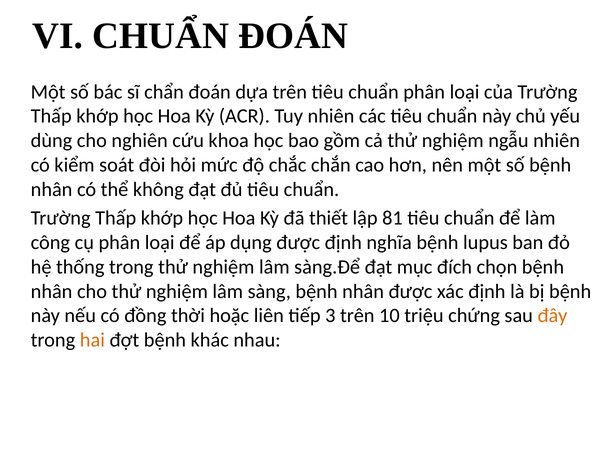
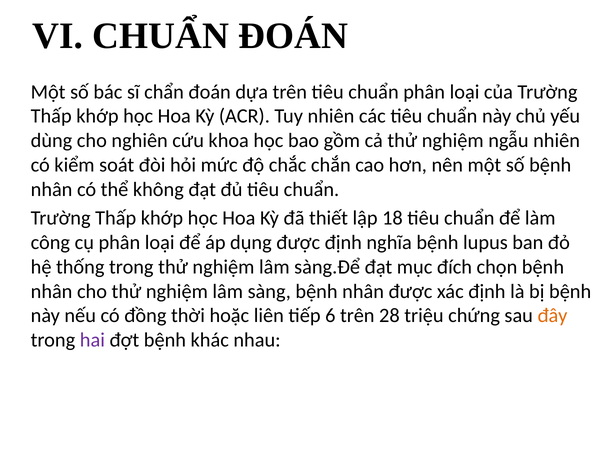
81: 81 -> 18
3: 3 -> 6
10: 10 -> 28
hai colour: orange -> purple
